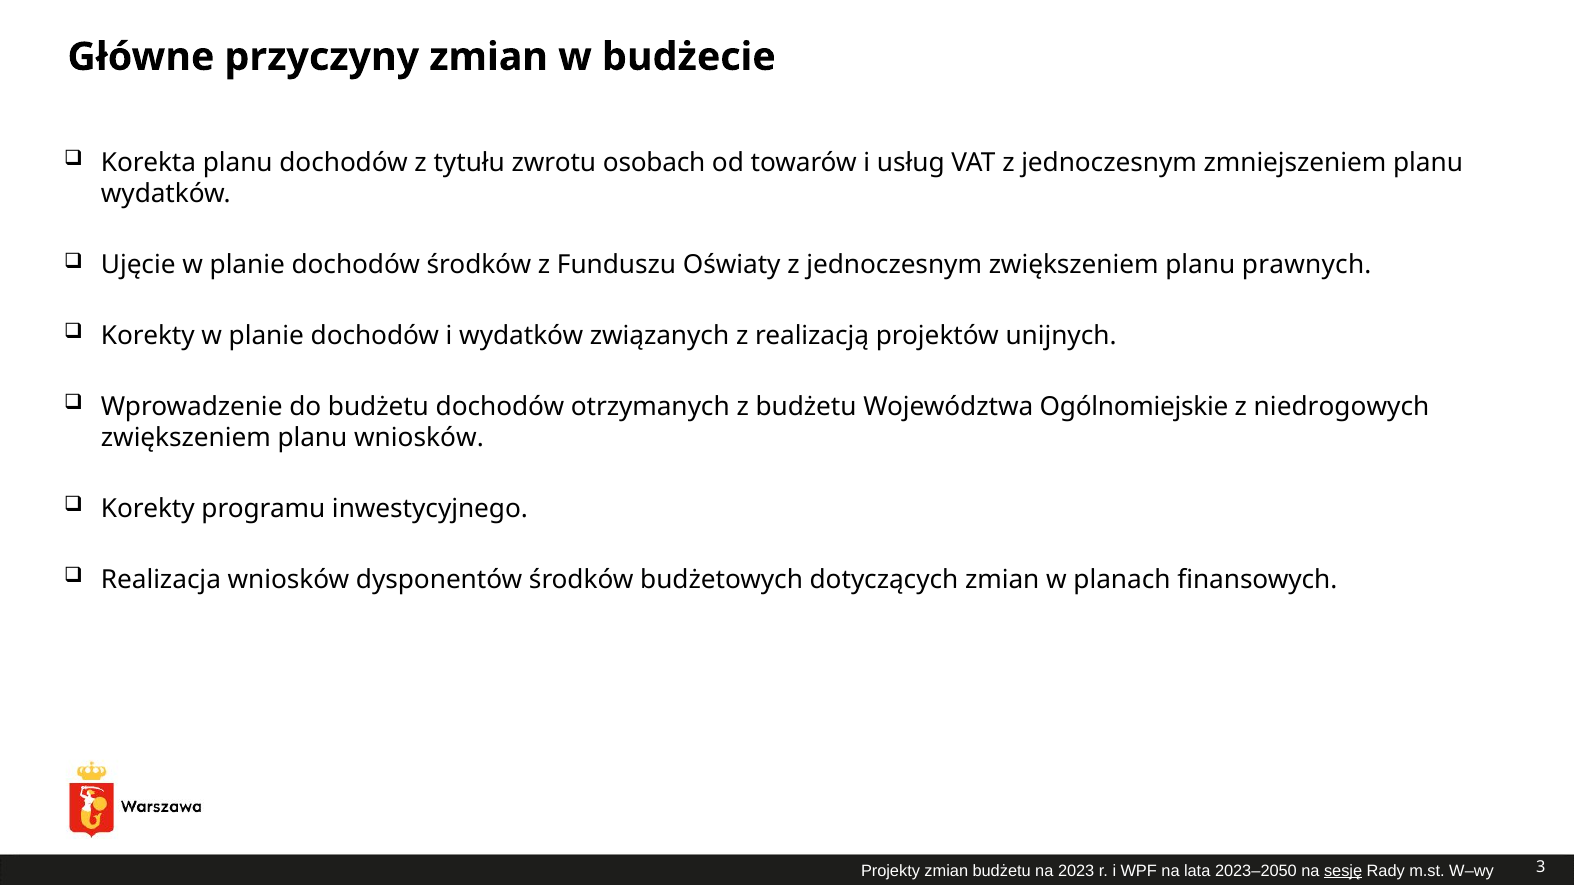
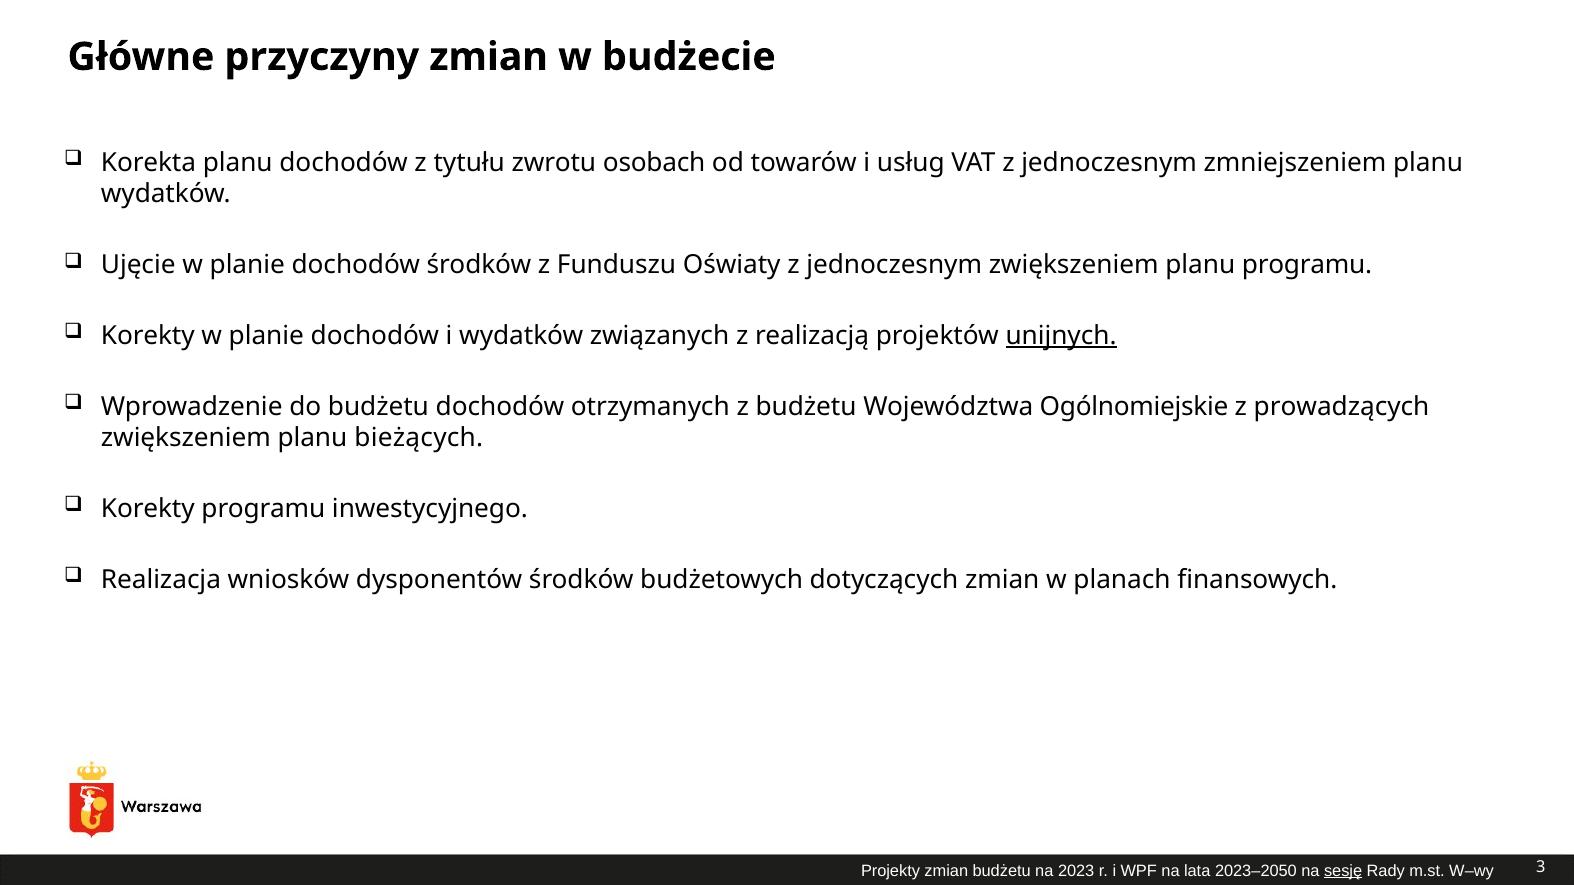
planu prawnych: prawnych -> programu
unijnych underline: none -> present
niedrogowych: niedrogowych -> prowadzących
planu wniosków: wniosków -> bieżących
